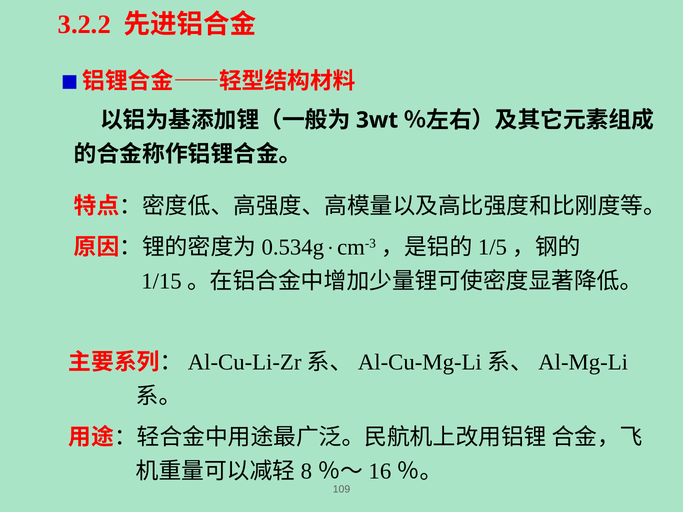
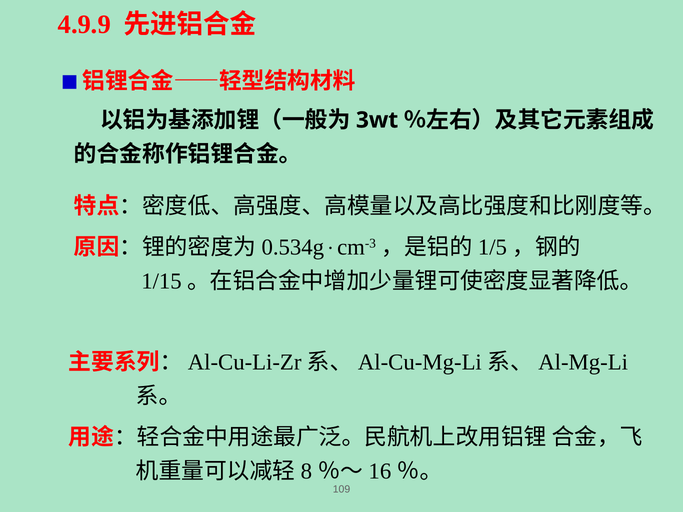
3.2.2: 3.2.2 -> 4.9.9
